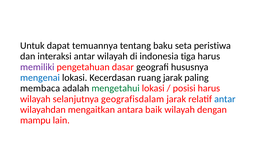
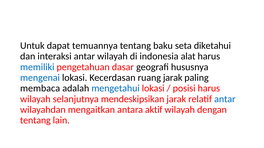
peristiwa: peristiwa -> diketahui
tiga: tiga -> alat
memiliki colour: purple -> blue
mengetahui colour: green -> blue
geografisdalam: geografisdalam -> mendeskipsikan
baik: baik -> aktif
mampu at (35, 121): mampu -> tentang
